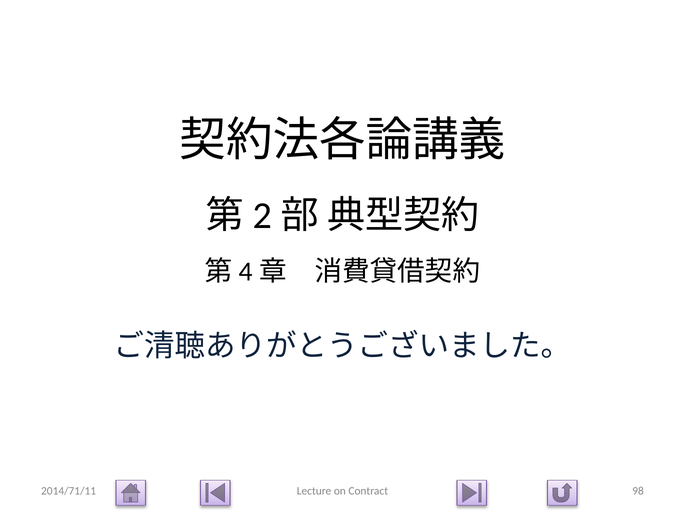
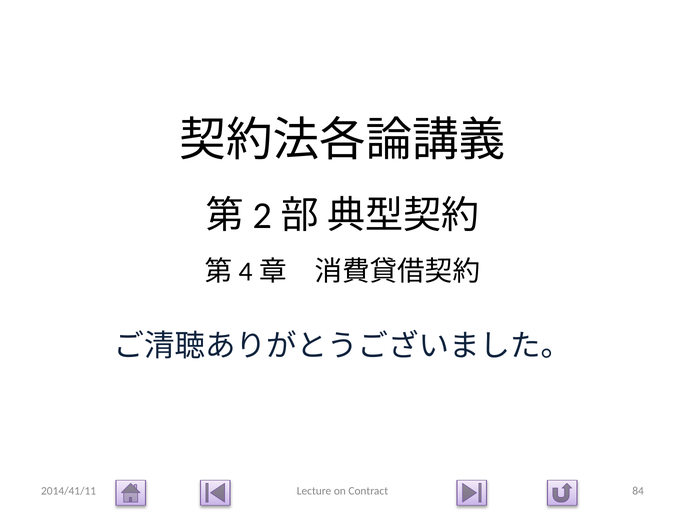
2014/71/11: 2014/71/11 -> 2014/41/11
98: 98 -> 84
